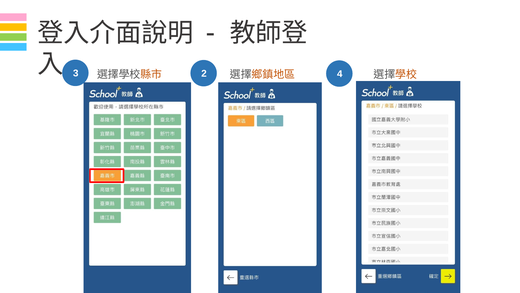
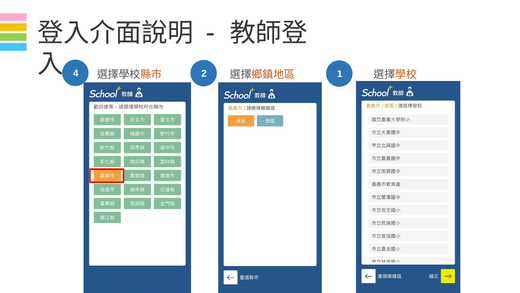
3: 3 -> 4
4: 4 -> 1
